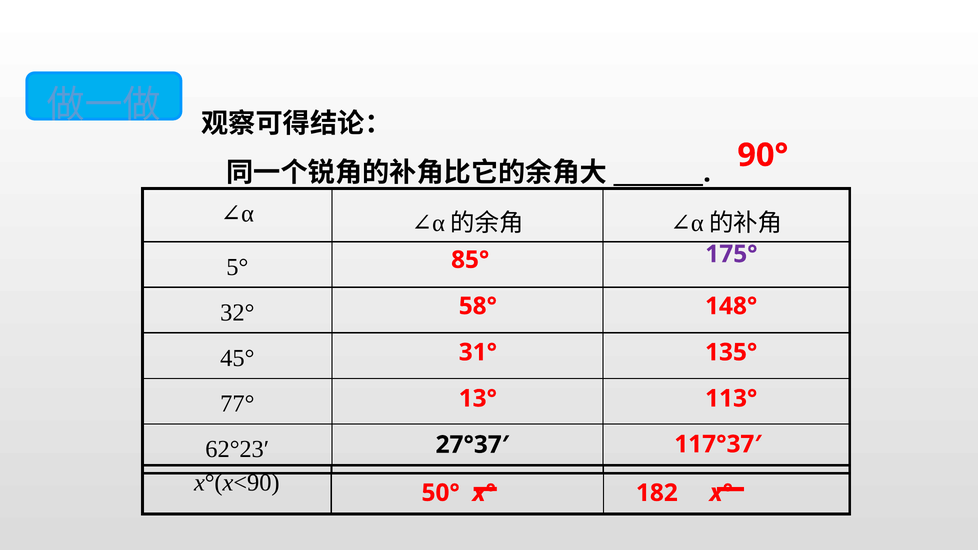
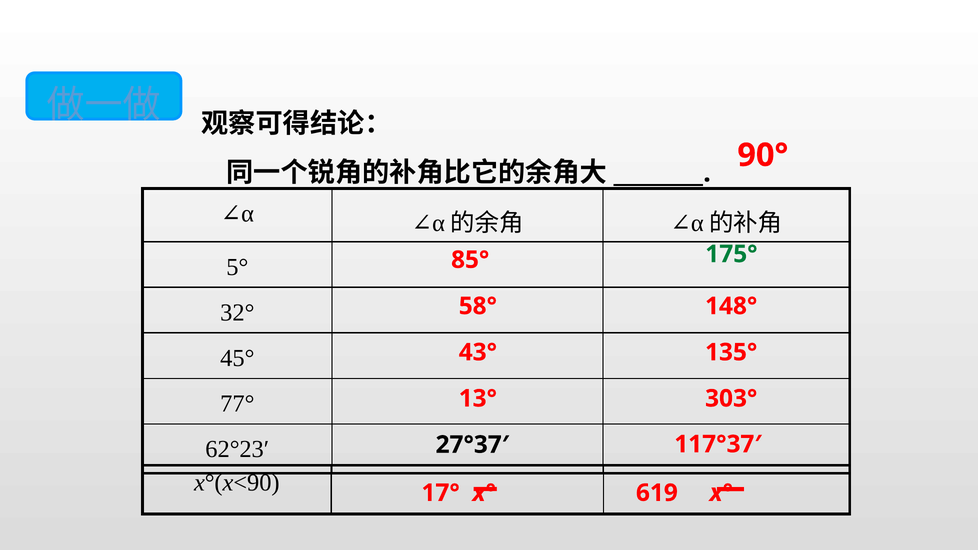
175° colour: purple -> green
31°: 31° -> 43°
113°: 113° -> 303°
50°: 50° -> 17°
182: 182 -> 619
